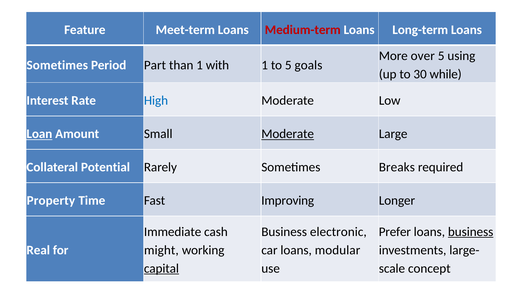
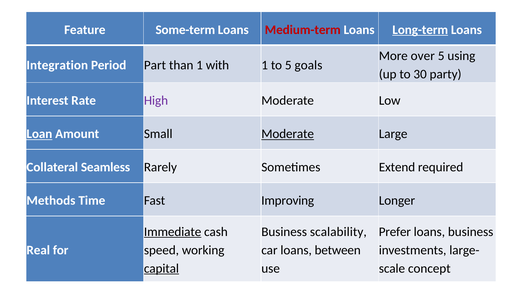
Meet-term: Meet-term -> Some-term
Long-term underline: none -> present
Sometimes at (57, 65): Sometimes -> Integration
while: while -> party
High colour: blue -> purple
Potential: Potential -> Seamless
Breaks: Breaks -> Extend
Property: Property -> Methods
Immediate underline: none -> present
electronic: electronic -> scalability
business at (471, 231) underline: present -> none
might: might -> speed
modular: modular -> between
